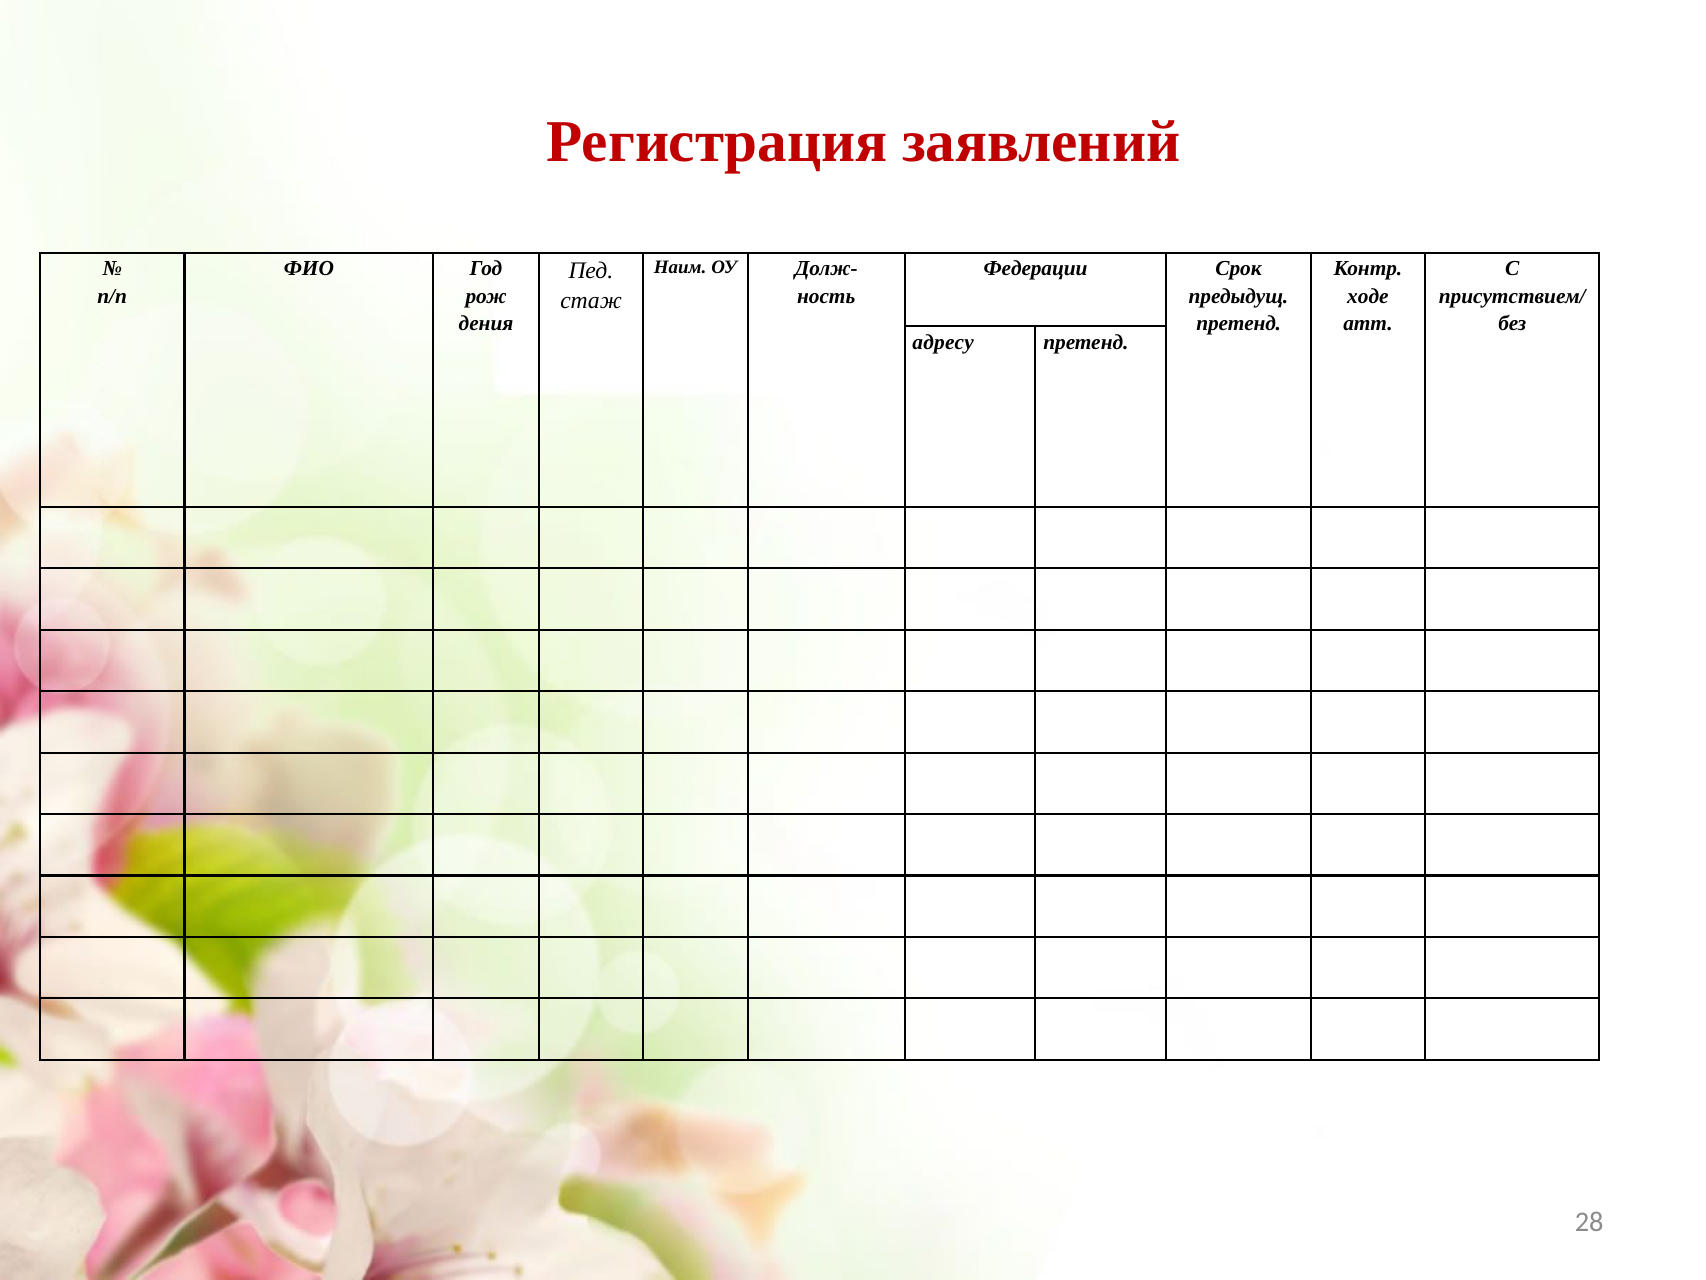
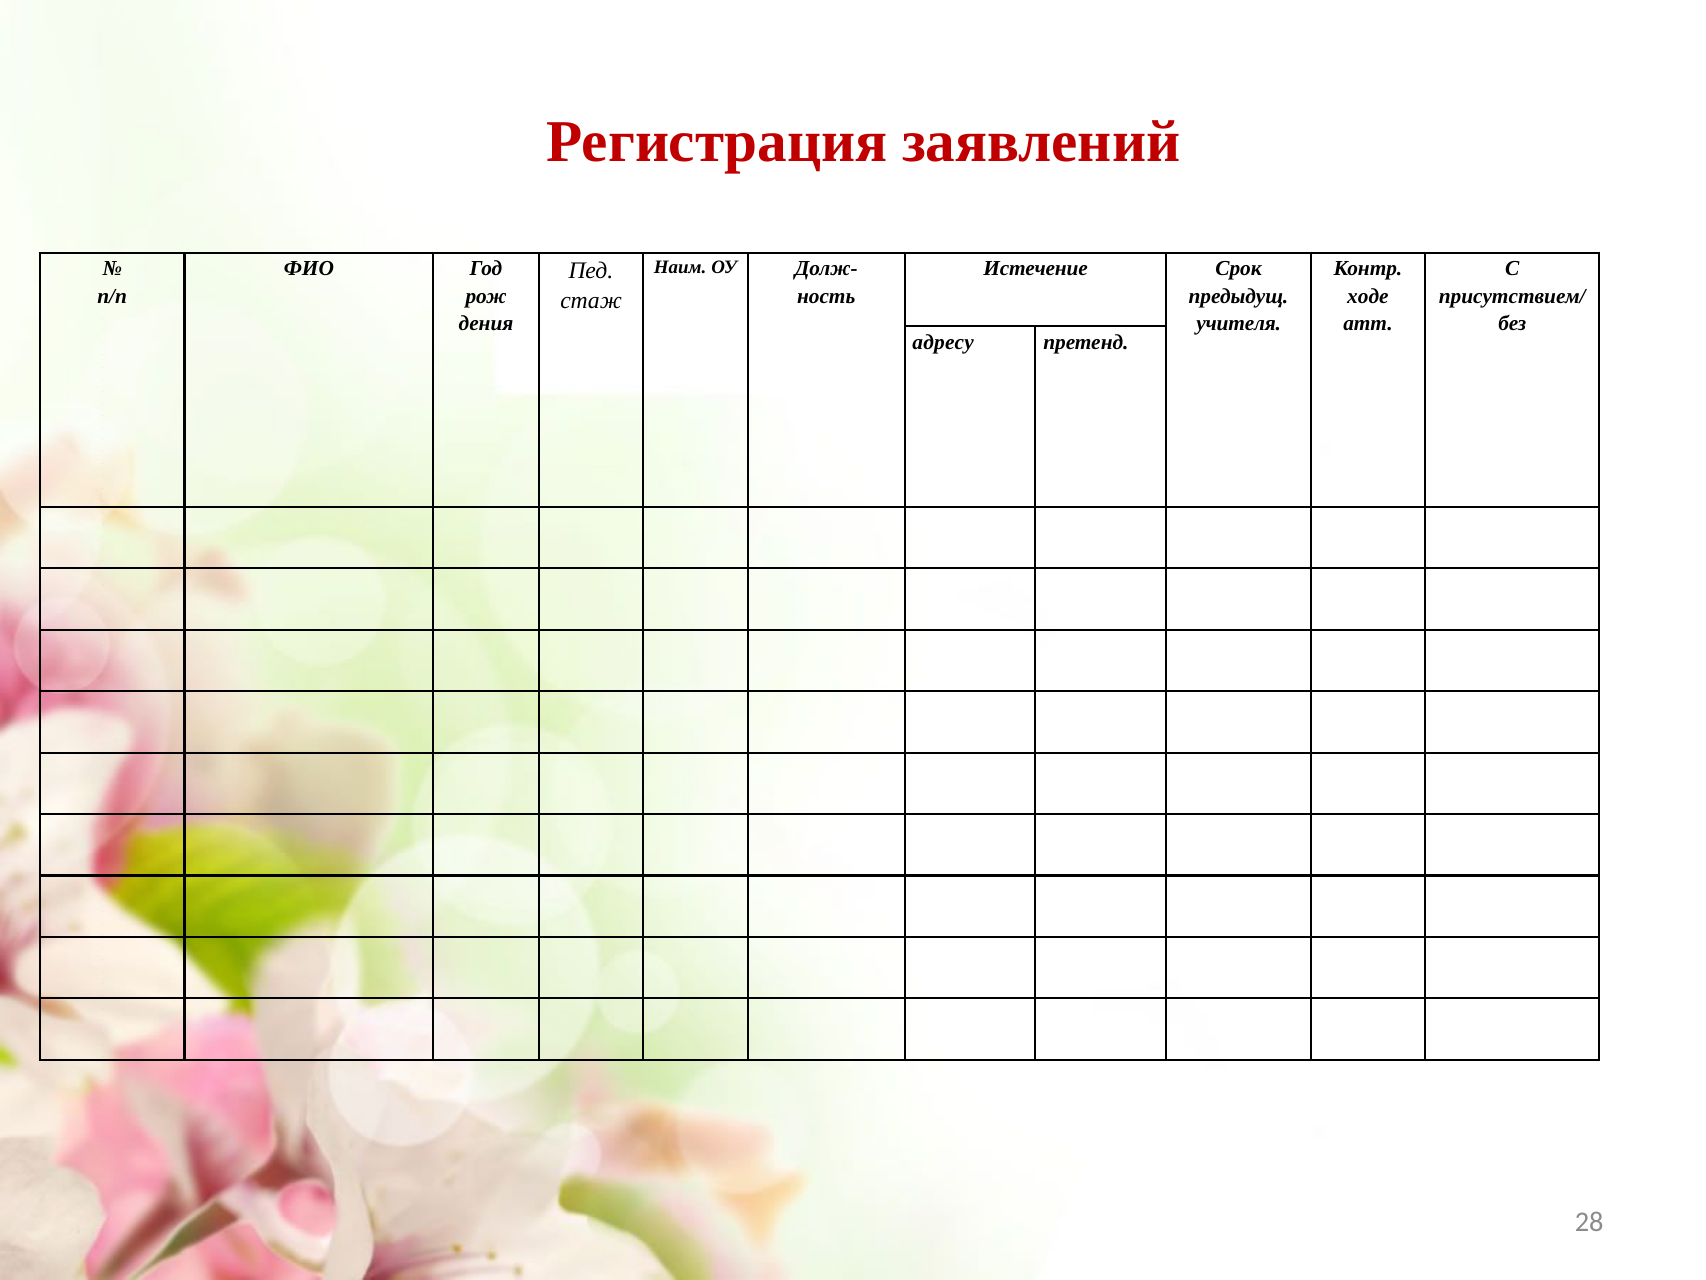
Федерации: Федерации -> Истечение
претенд at (1239, 323): претенд -> учителя
